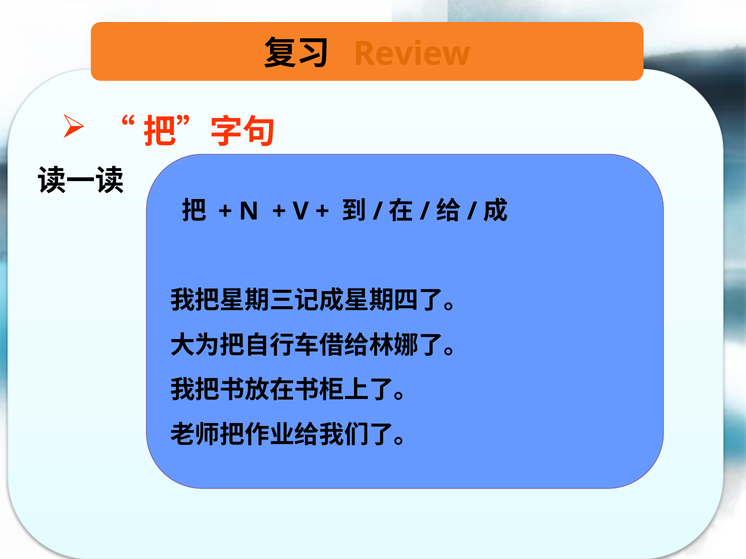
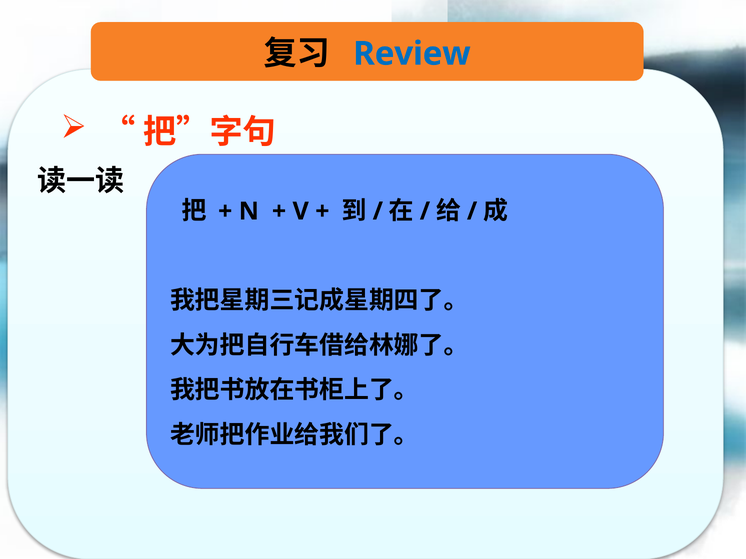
Review colour: orange -> blue
